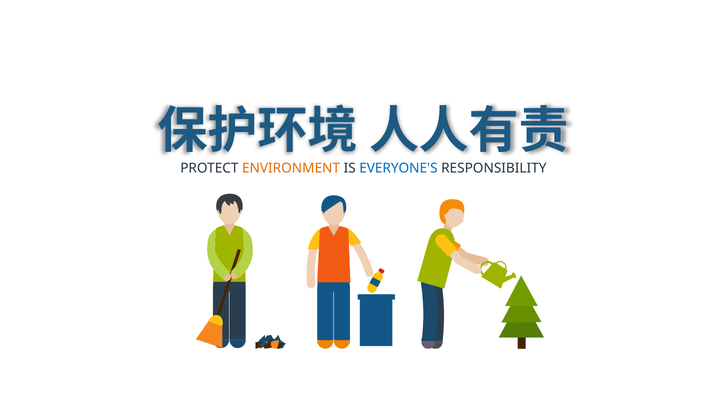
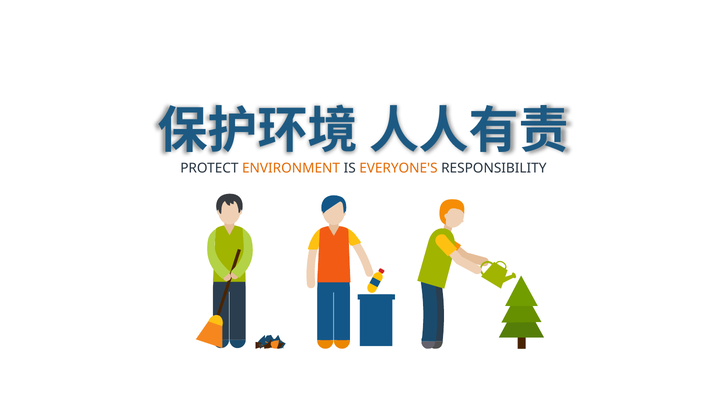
EVERYONE'S colour: blue -> orange
